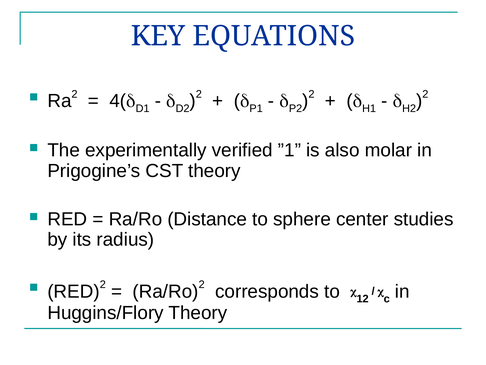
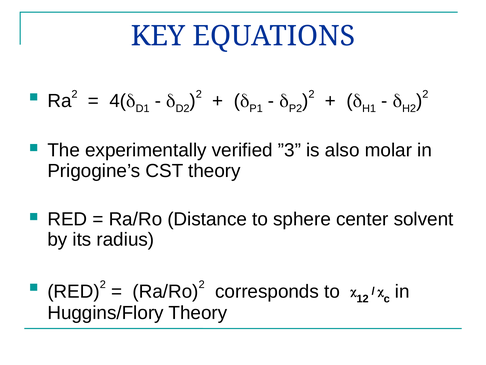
”1: ”1 -> ”3
studies: studies -> solvent
